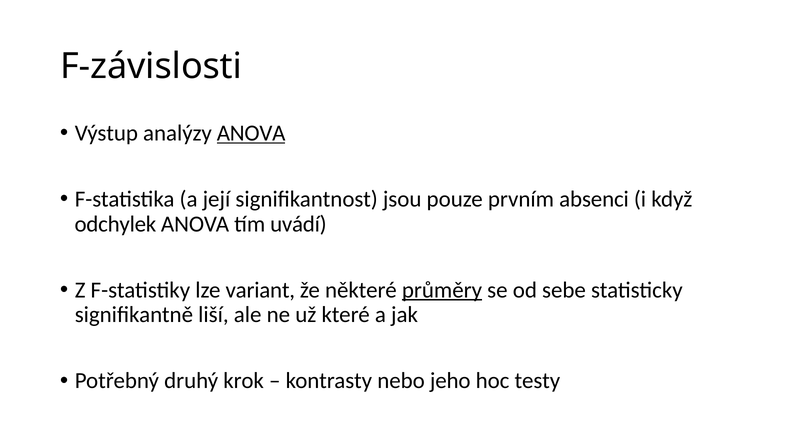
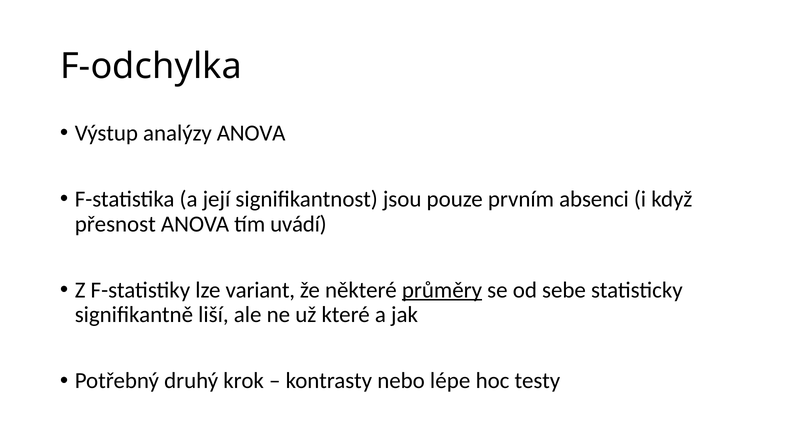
F-závislosti: F-závislosti -> F-odchylka
ANOVA at (251, 133) underline: present -> none
odchylek: odchylek -> přesnost
jeho: jeho -> lépe
